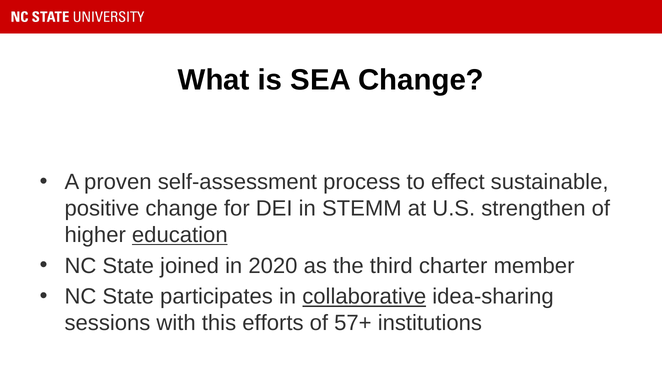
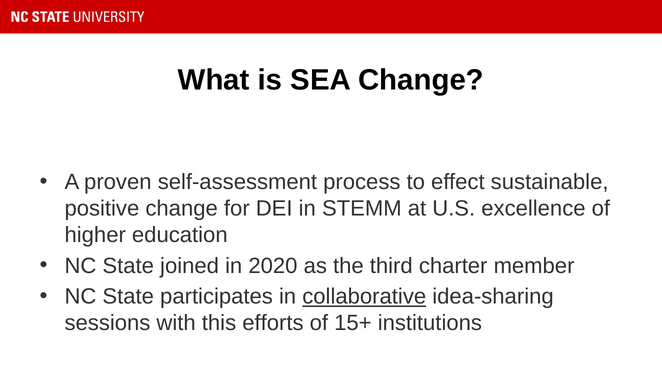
strengthen: strengthen -> excellence
education underline: present -> none
57+: 57+ -> 15+
